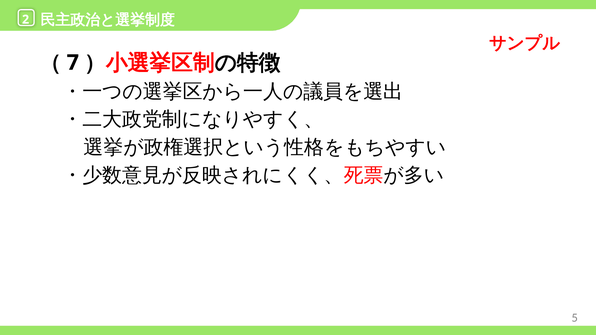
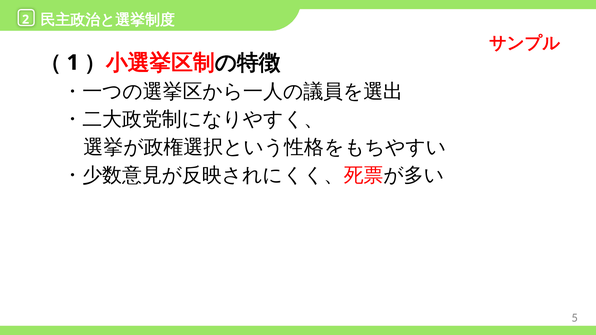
7: 7 -> 1
